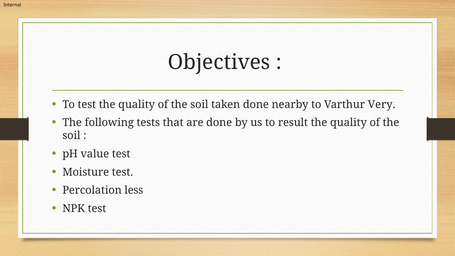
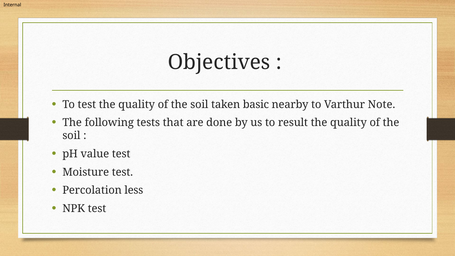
taken done: done -> basic
Very: Very -> Note
